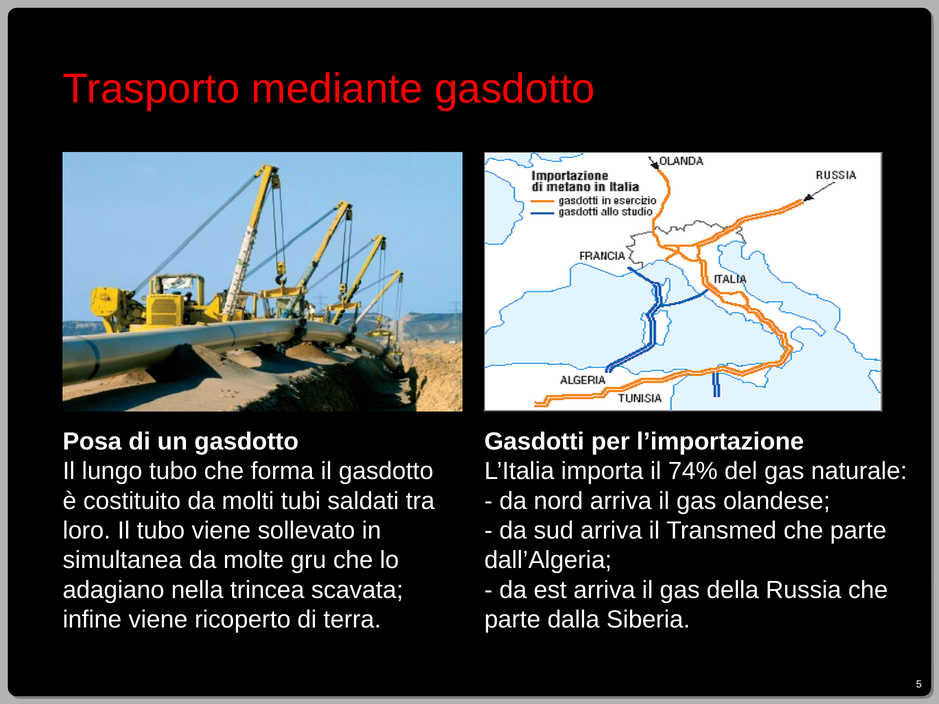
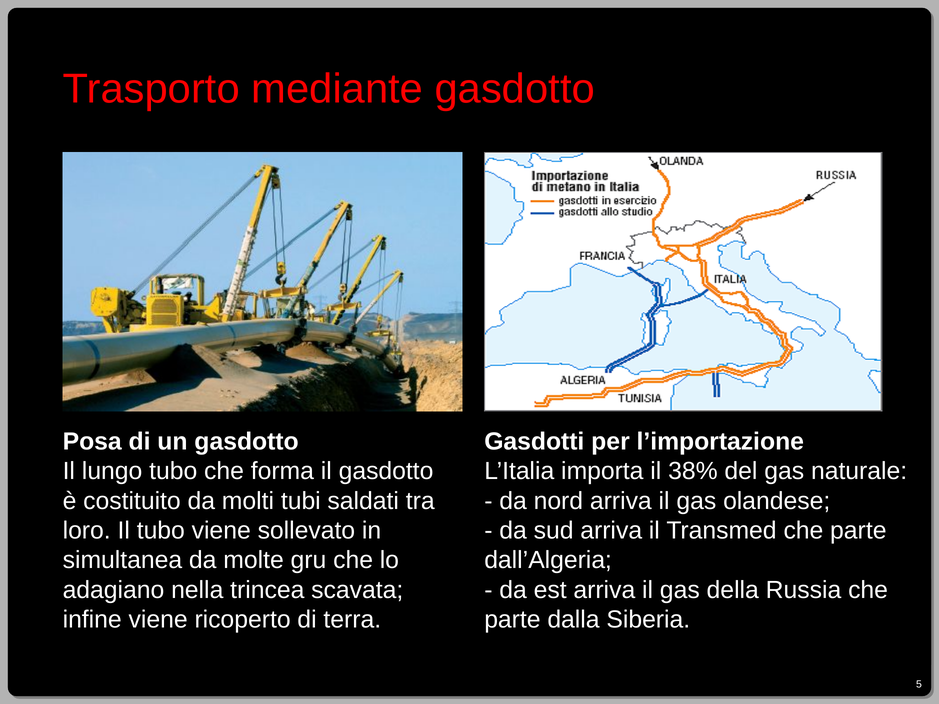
74%: 74% -> 38%
